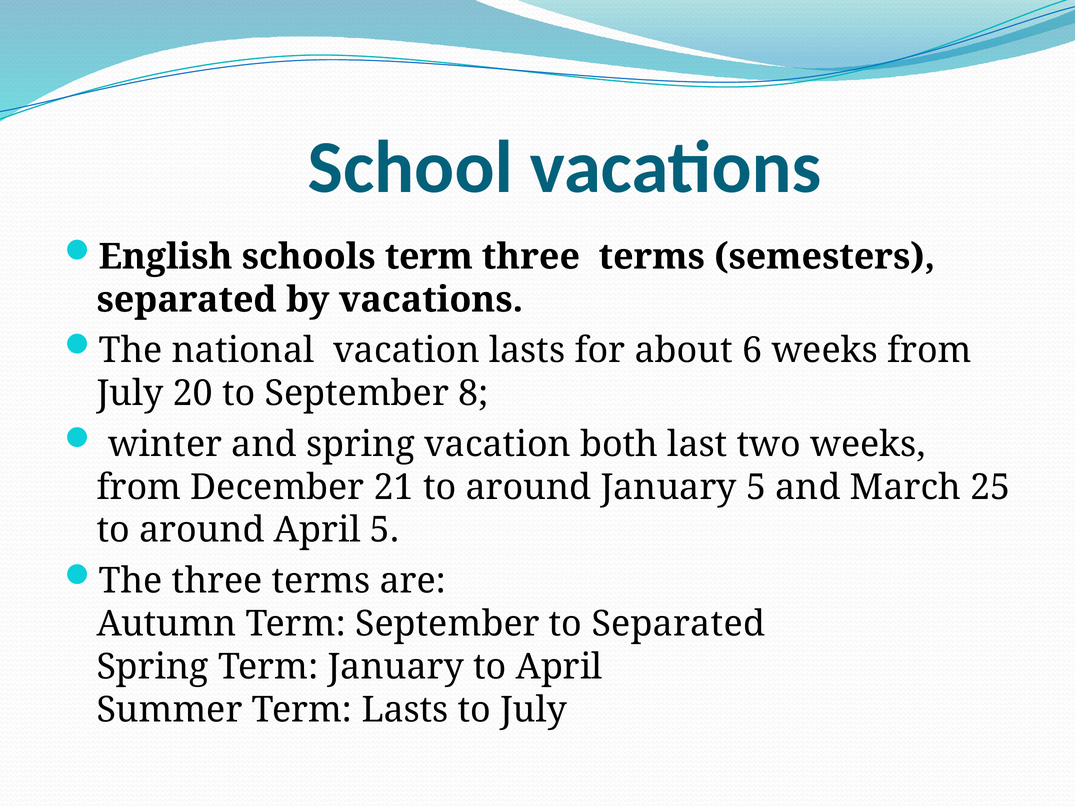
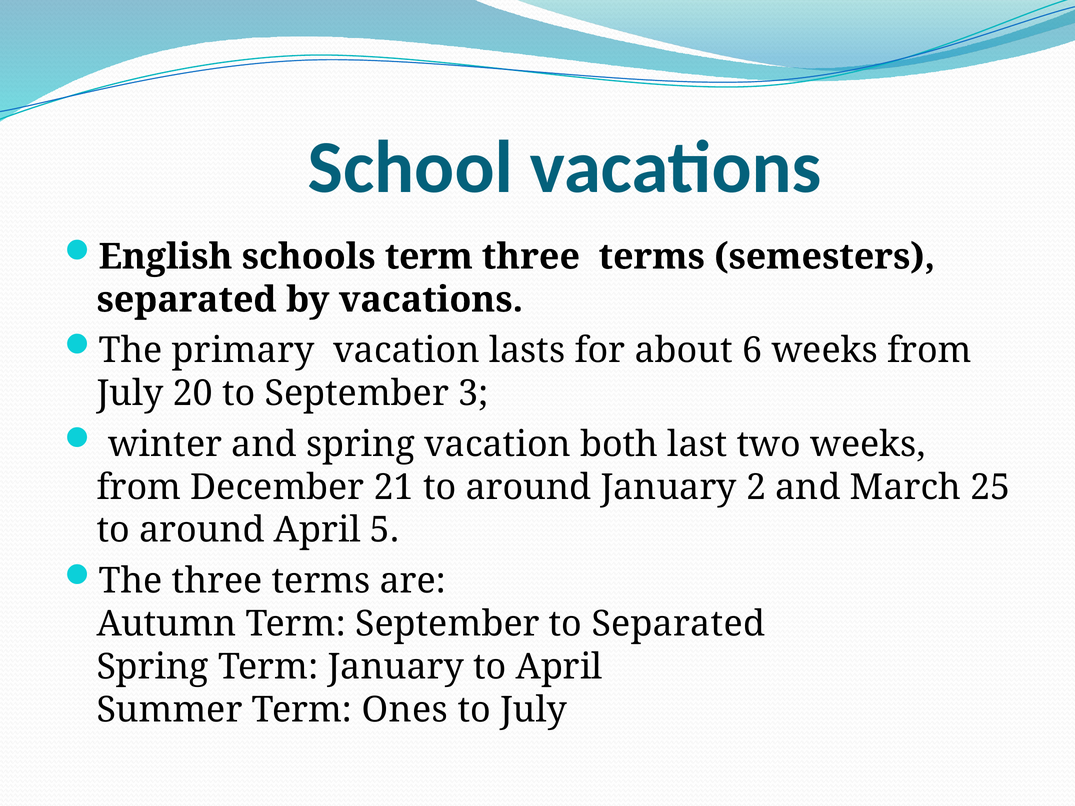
national: national -> primary
8: 8 -> 3
January 5: 5 -> 2
Term Lasts: Lasts -> Ones
